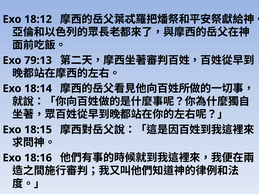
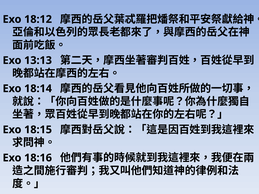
79:13: 79:13 -> 13:13
